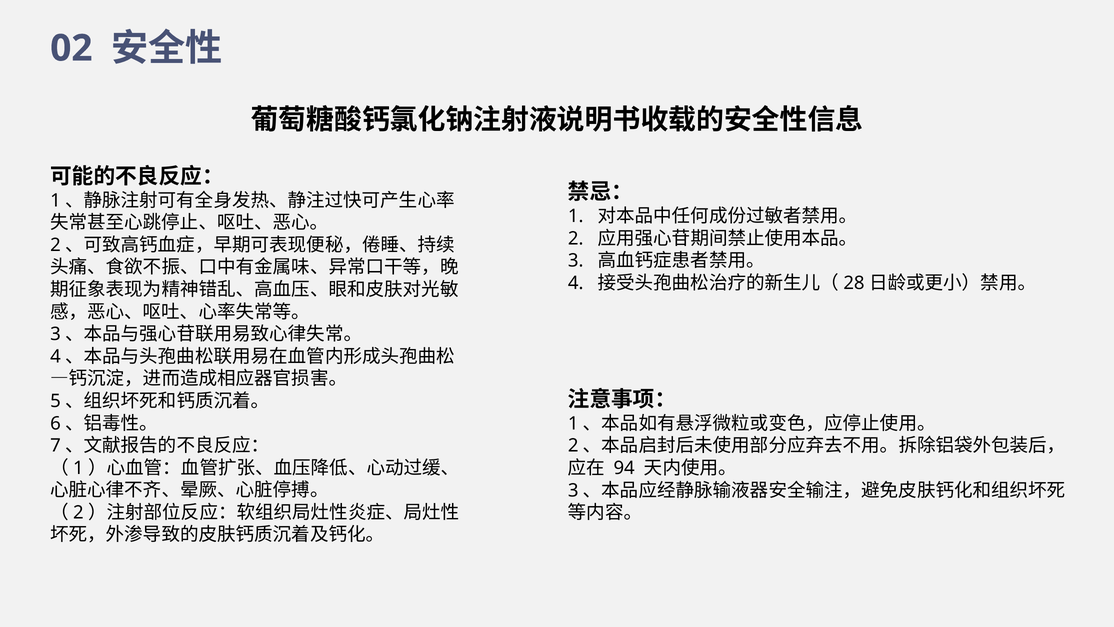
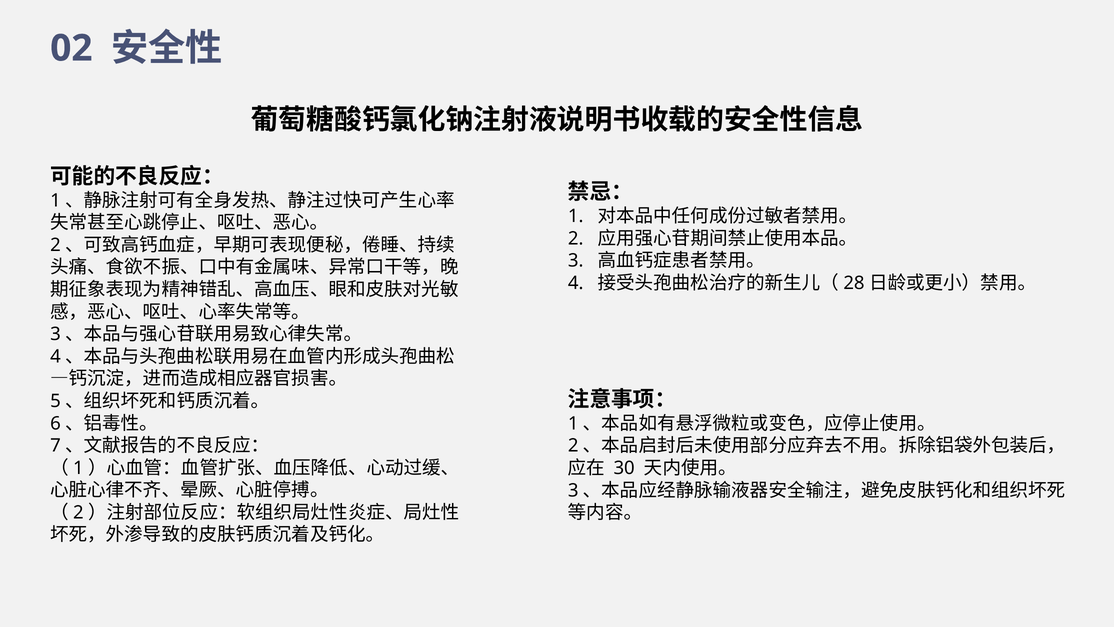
94: 94 -> 30
